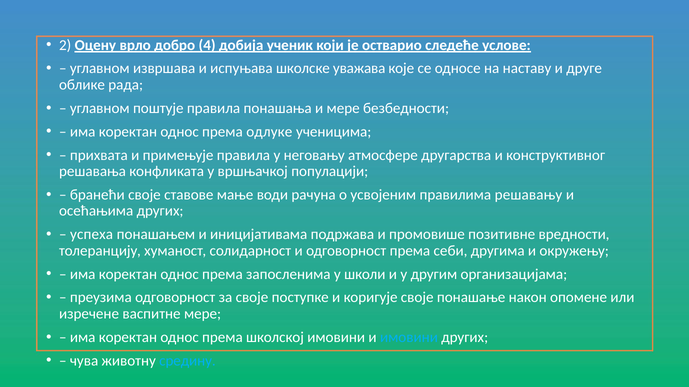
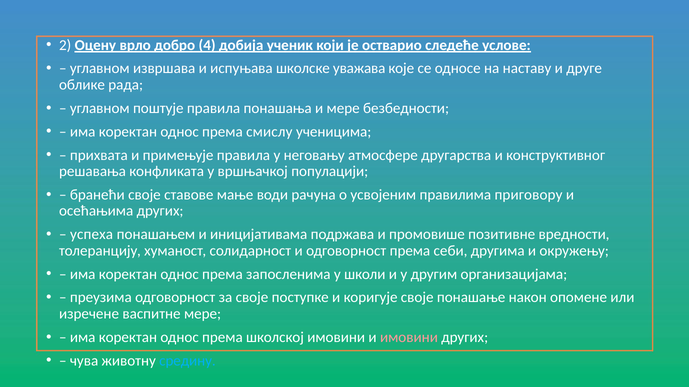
одлуке: одлуке -> смислу
решавању: решавању -> приговору
имовини at (409, 338) colour: light blue -> pink
